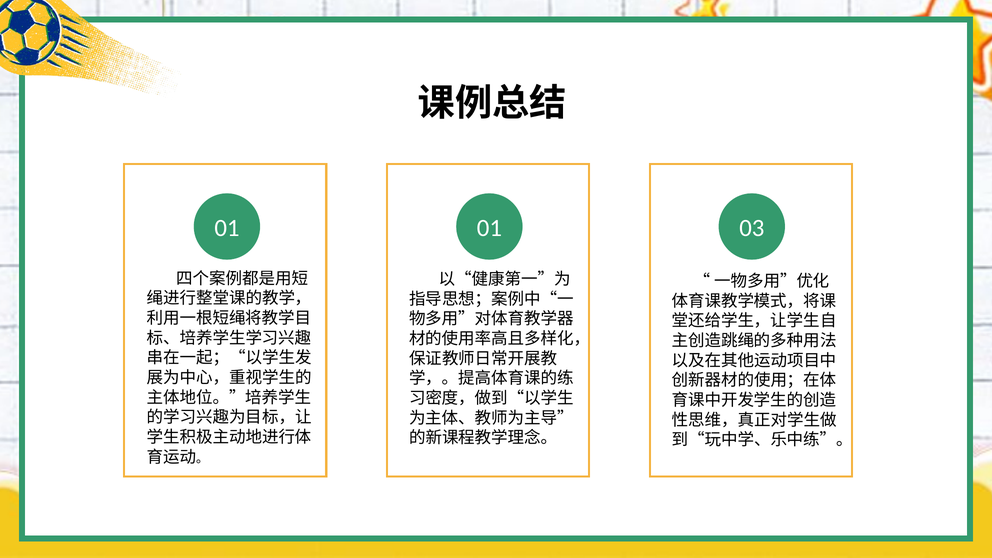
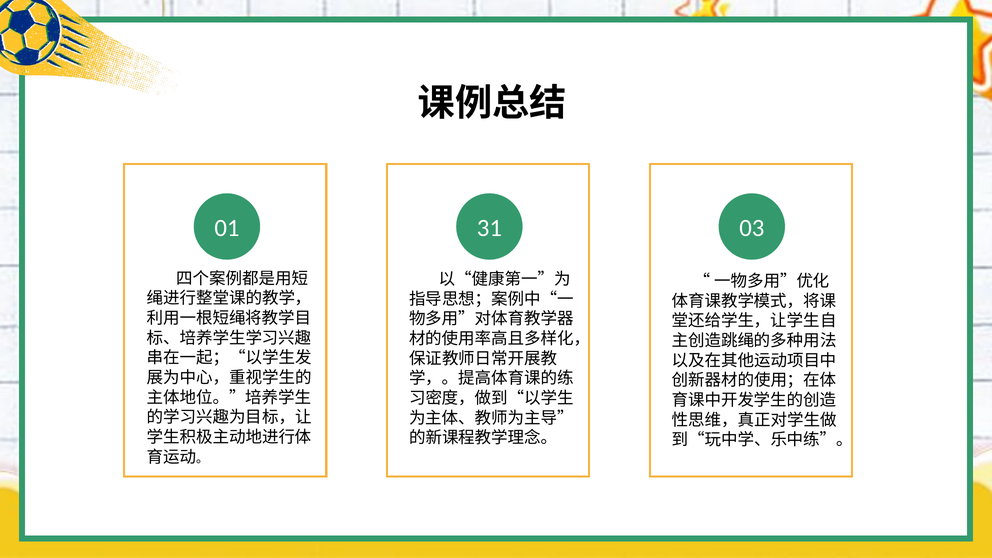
01 01: 01 -> 31
